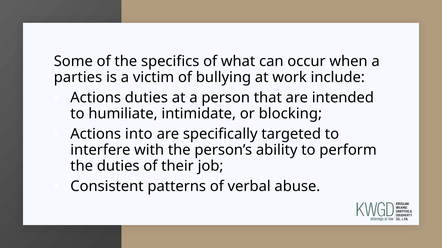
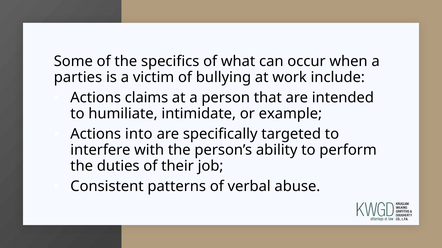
Actions duties: duties -> claims
blocking: blocking -> example
